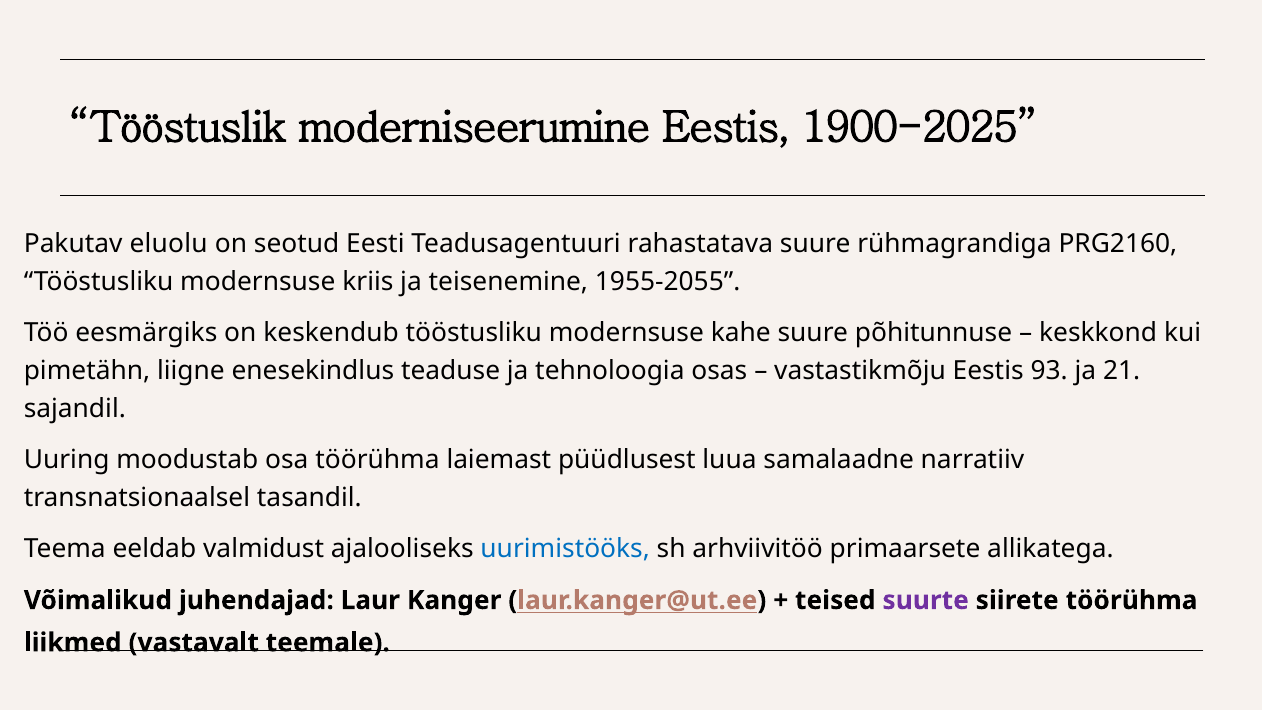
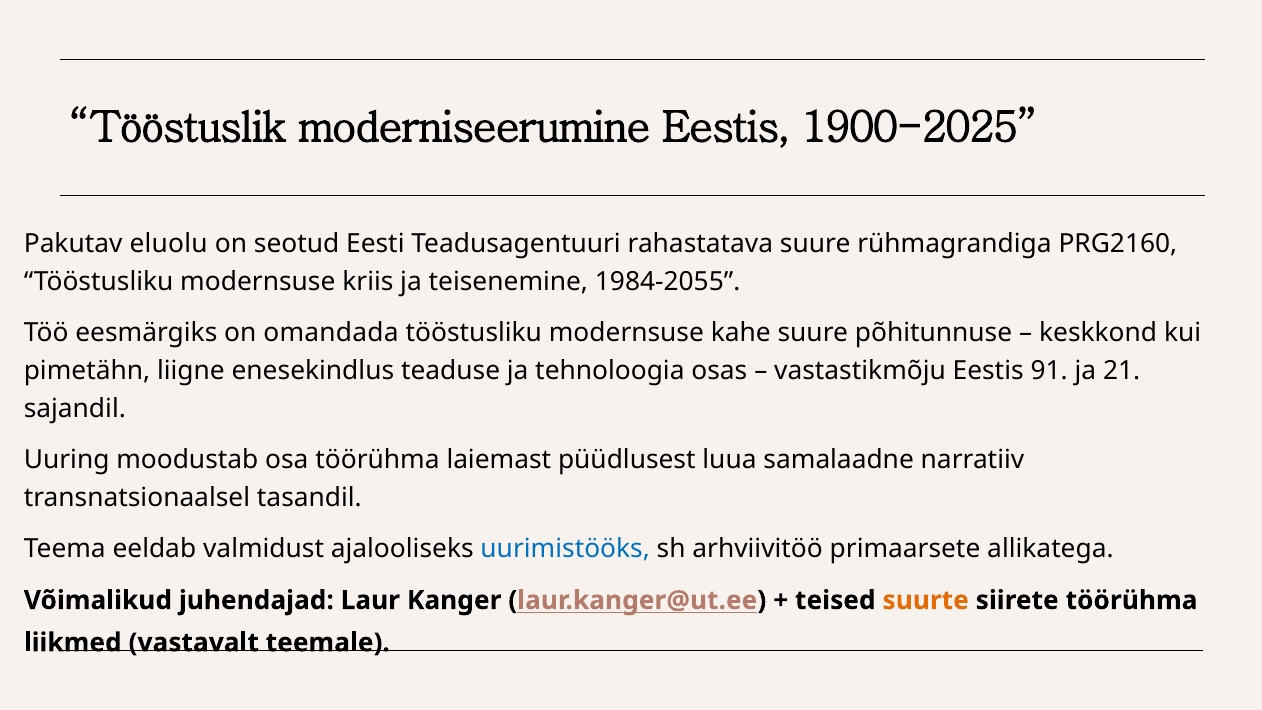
1955-2055: 1955-2055 -> 1984-2055
keskendub: keskendub -> omandada
93: 93 -> 91
suurte colour: purple -> orange
